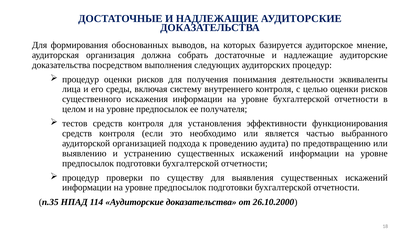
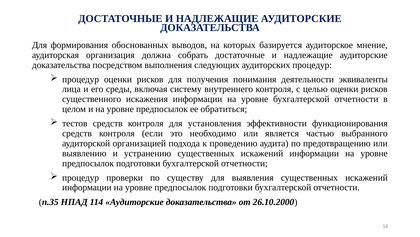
получателя: получателя -> обратиться
